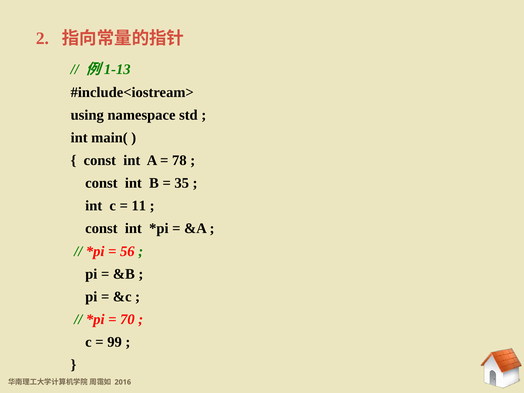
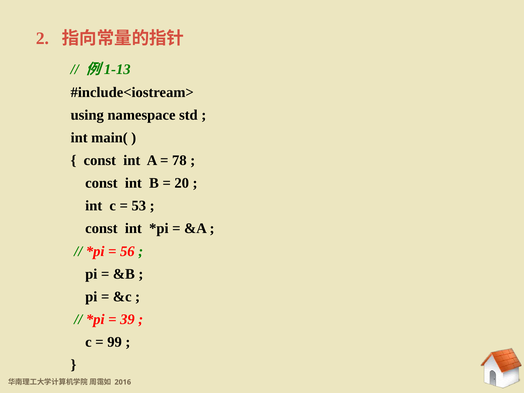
35: 35 -> 20
11: 11 -> 53
70: 70 -> 39
